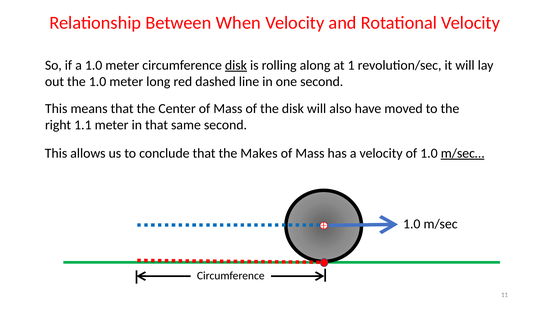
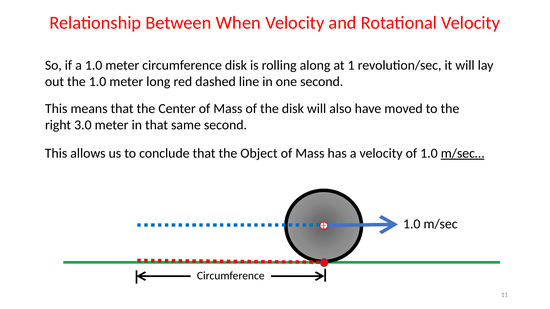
disk at (236, 65) underline: present -> none
1.1: 1.1 -> 3.0
Makes: Makes -> Object
